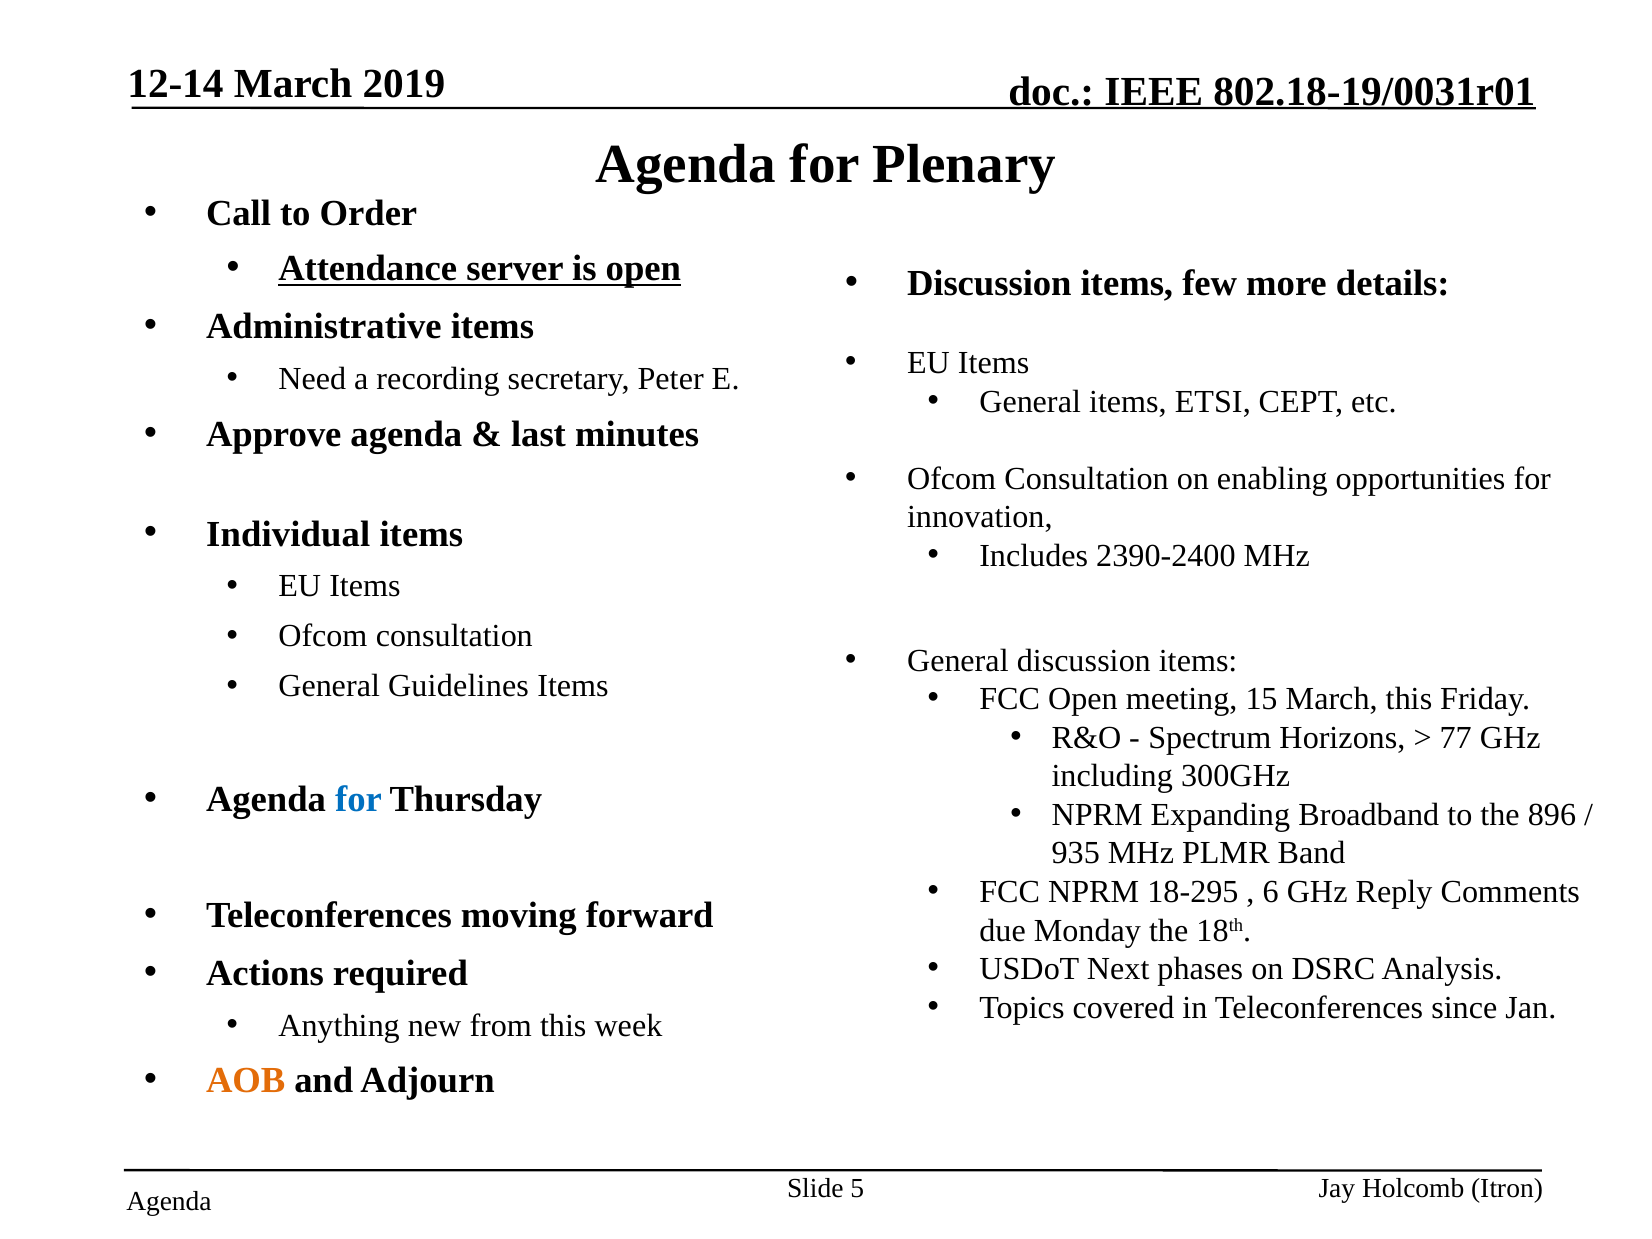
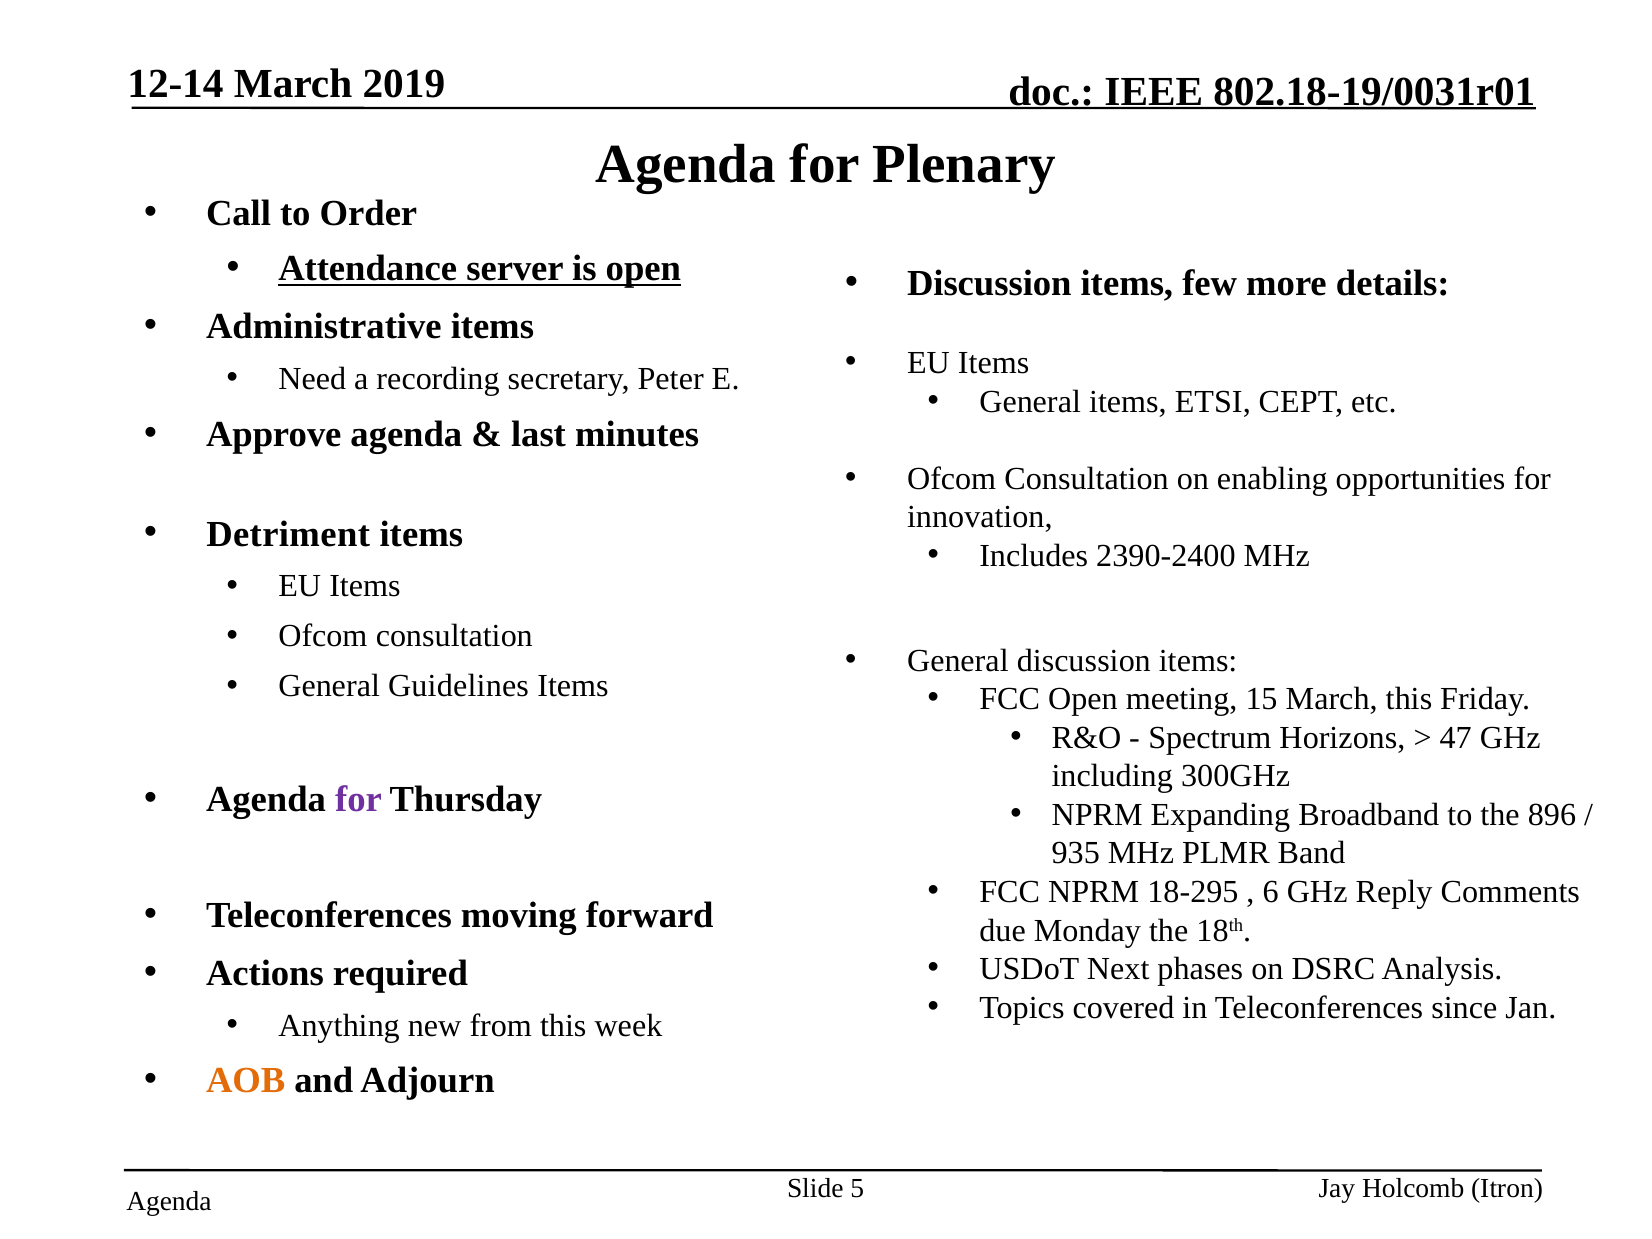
Individual: Individual -> Detriment
77: 77 -> 47
for at (358, 800) colour: blue -> purple
